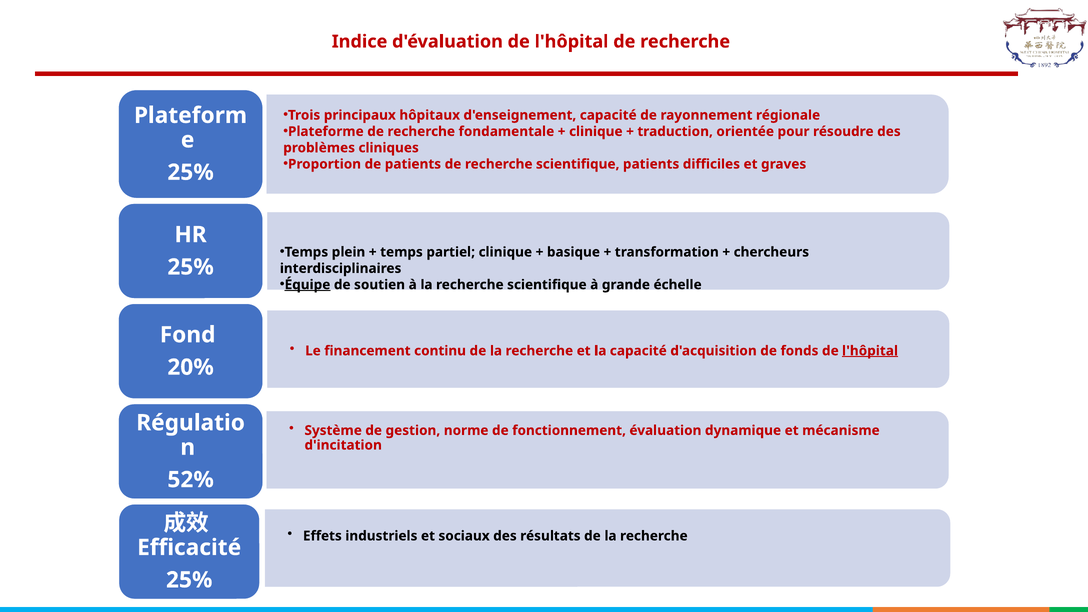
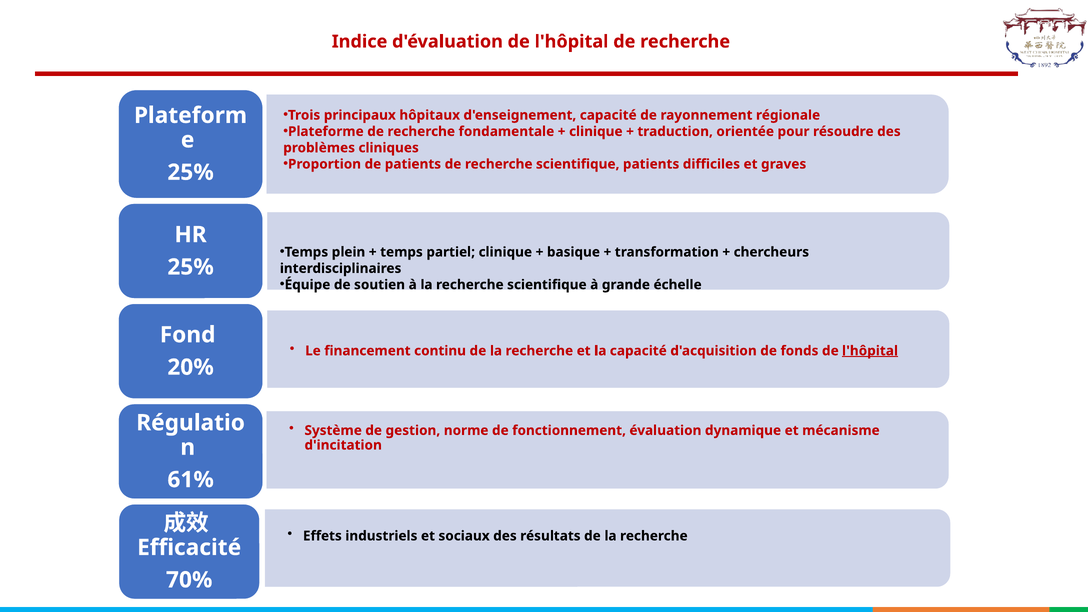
Équipe underline: present -> none
52%: 52% -> 61%
25% at (189, 580): 25% -> 70%
